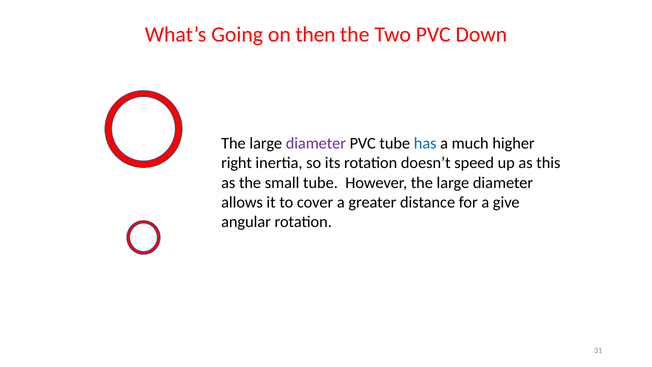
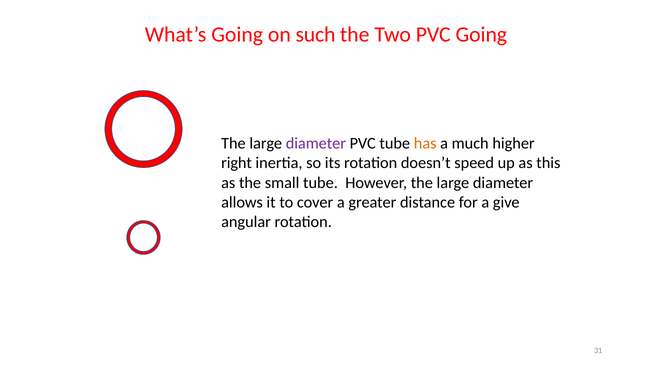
then: then -> such
PVC Down: Down -> Going
has colour: blue -> orange
